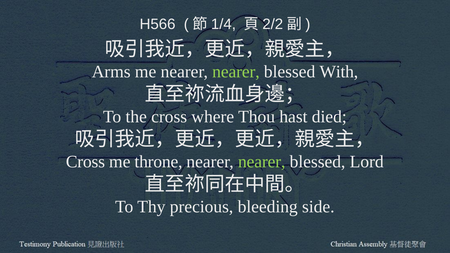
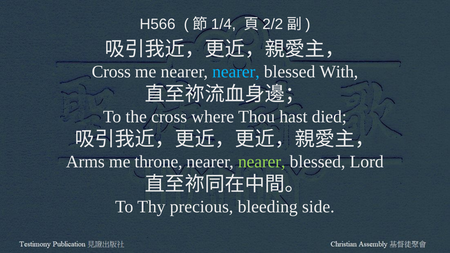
Arms at (111, 72): Arms -> Cross
nearer at (236, 72) colour: light green -> light blue
Cross at (85, 162): Cross -> Arms
